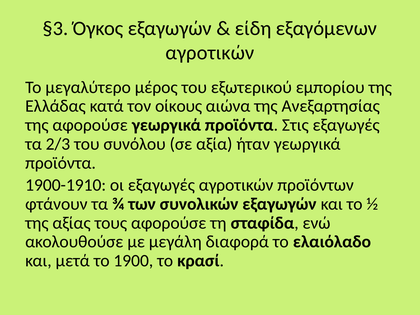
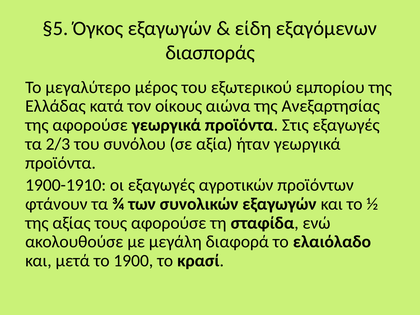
§3: §3 -> §5
αγροτικών at (210, 53): αγροτικών -> διασποράς
